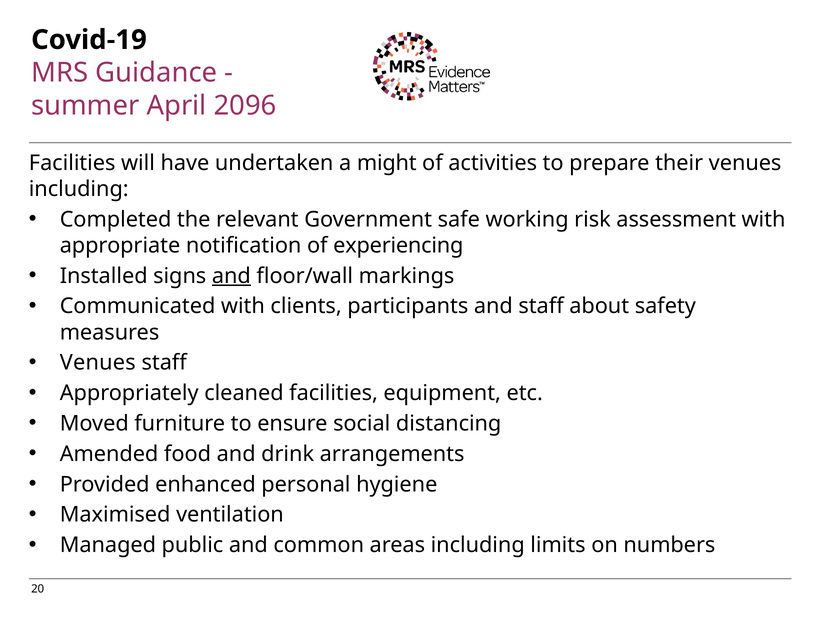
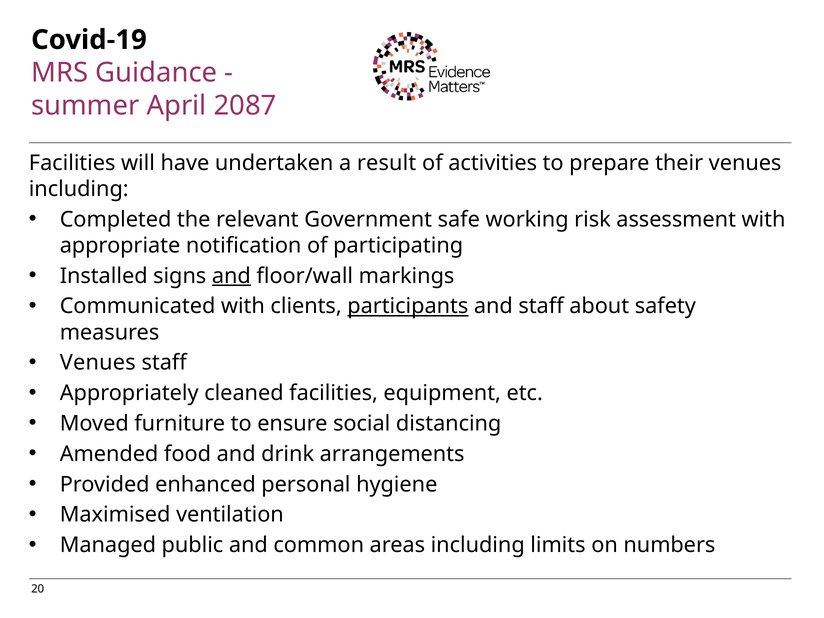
2096: 2096 -> 2087
might: might -> result
experiencing: experiencing -> participating
participants underline: none -> present
